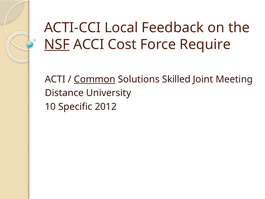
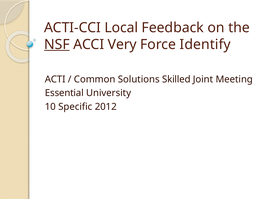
Cost: Cost -> Very
Require: Require -> Identify
Common underline: present -> none
Distance: Distance -> Essential
